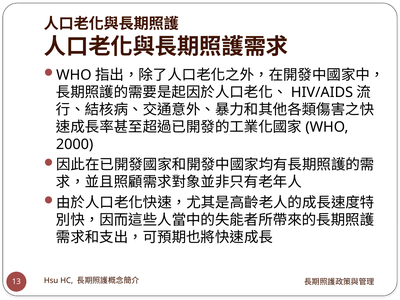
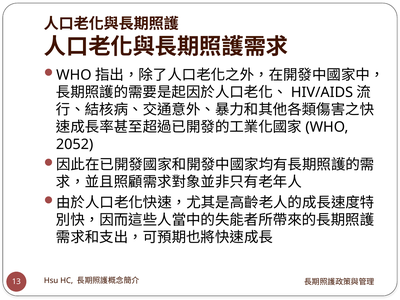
2000: 2000 -> 2052
